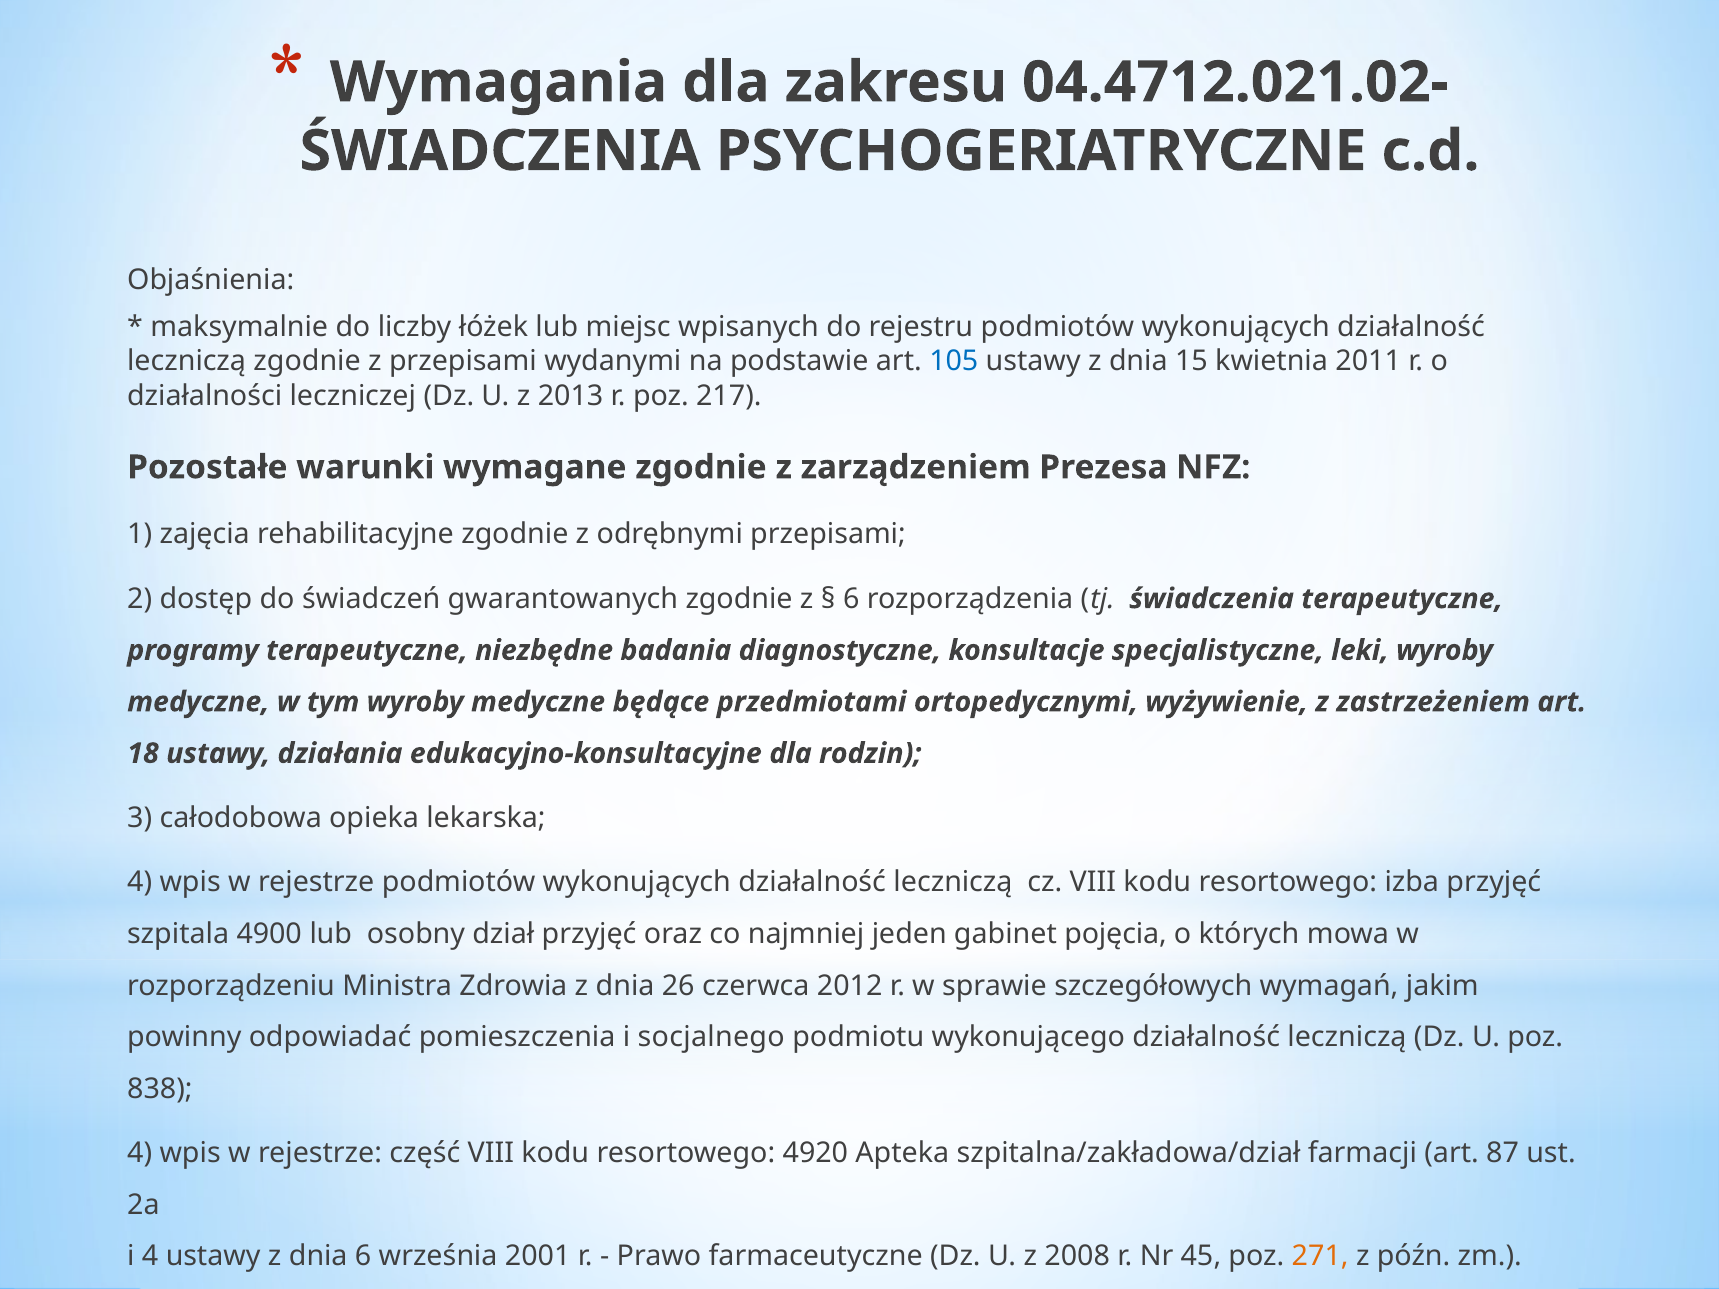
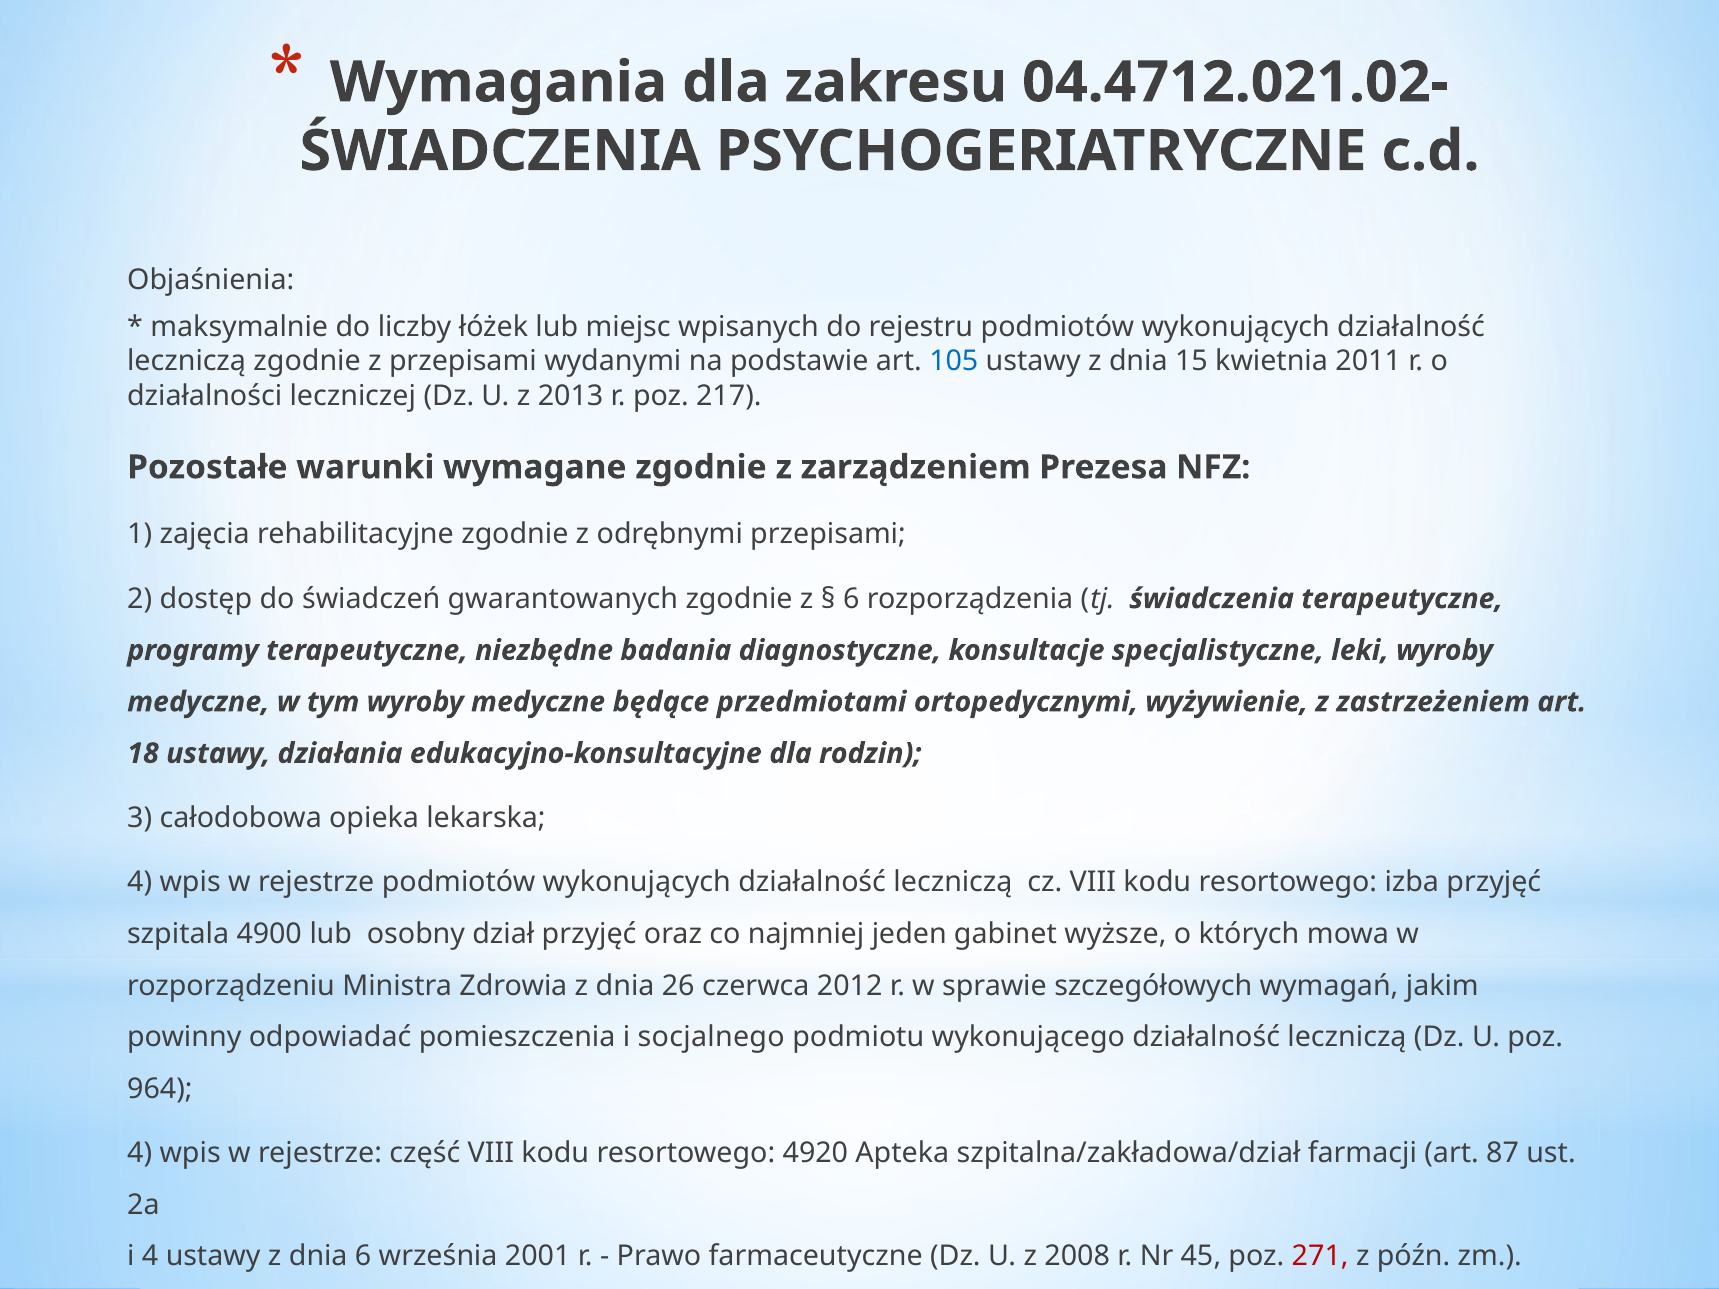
pojęcia: pojęcia -> wyższe
838: 838 -> 964
271 colour: orange -> red
